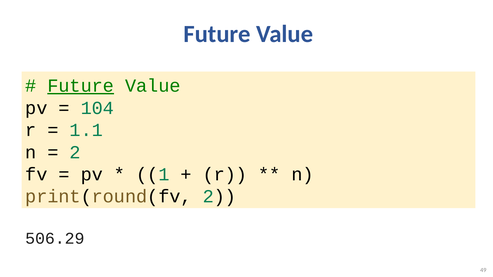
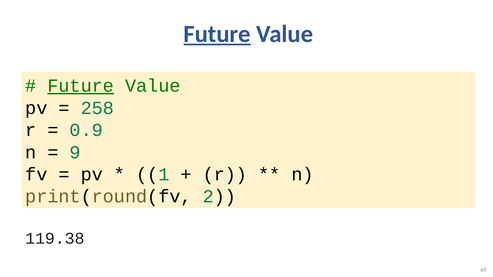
Future at (217, 34) underline: none -> present
104: 104 -> 258
1.1: 1.1 -> 0.9
2 at (75, 152): 2 -> 9
506.29: 506.29 -> 119.38
